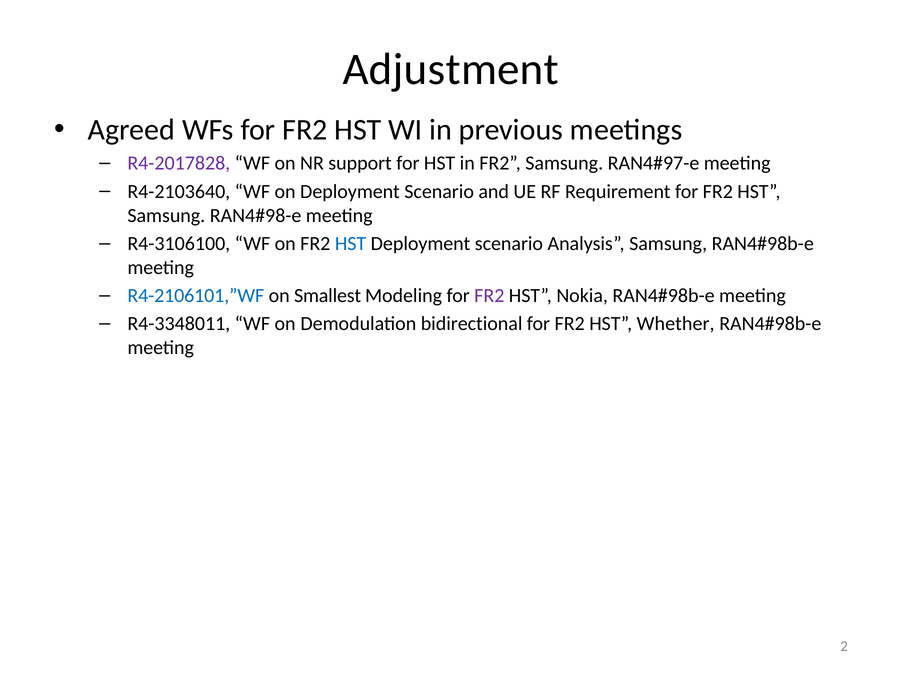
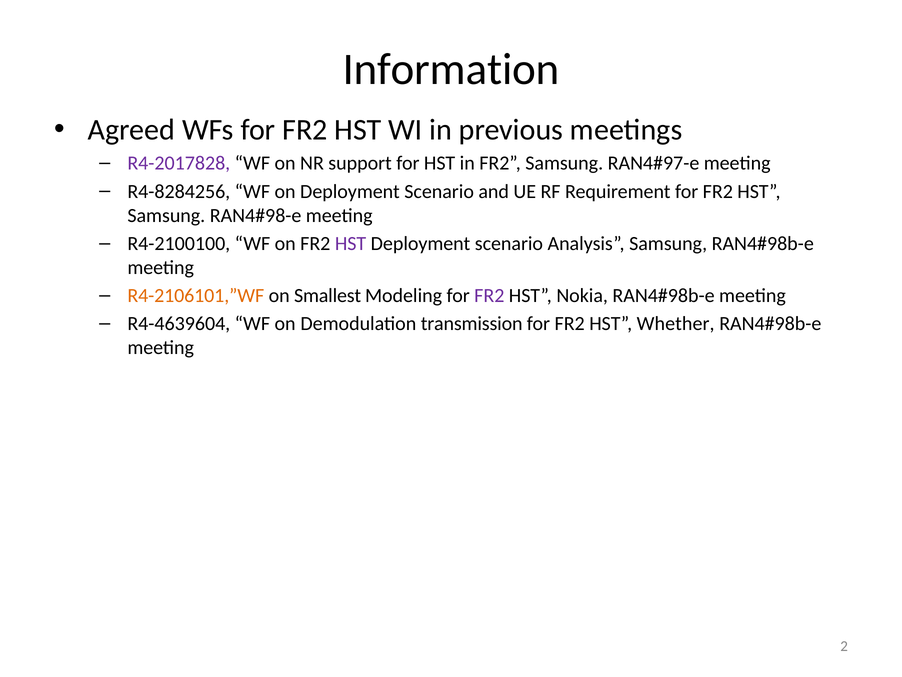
Adjustment: Adjustment -> Information
R4-2103640: R4-2103640 -> R4-8284256
R4-3106100: R4-3106100 -> R4-2100100
HST at (351, 243) colour: blue -> purple
R4-2106101,”WF colour: blue -> orange
R4-3348011: R4-3348011 -> R4-4639604
bidirectional: bidirectional -> transmission
